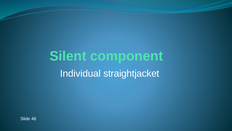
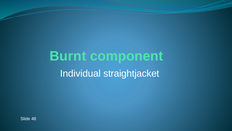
Silent: Silent -> Burnt
